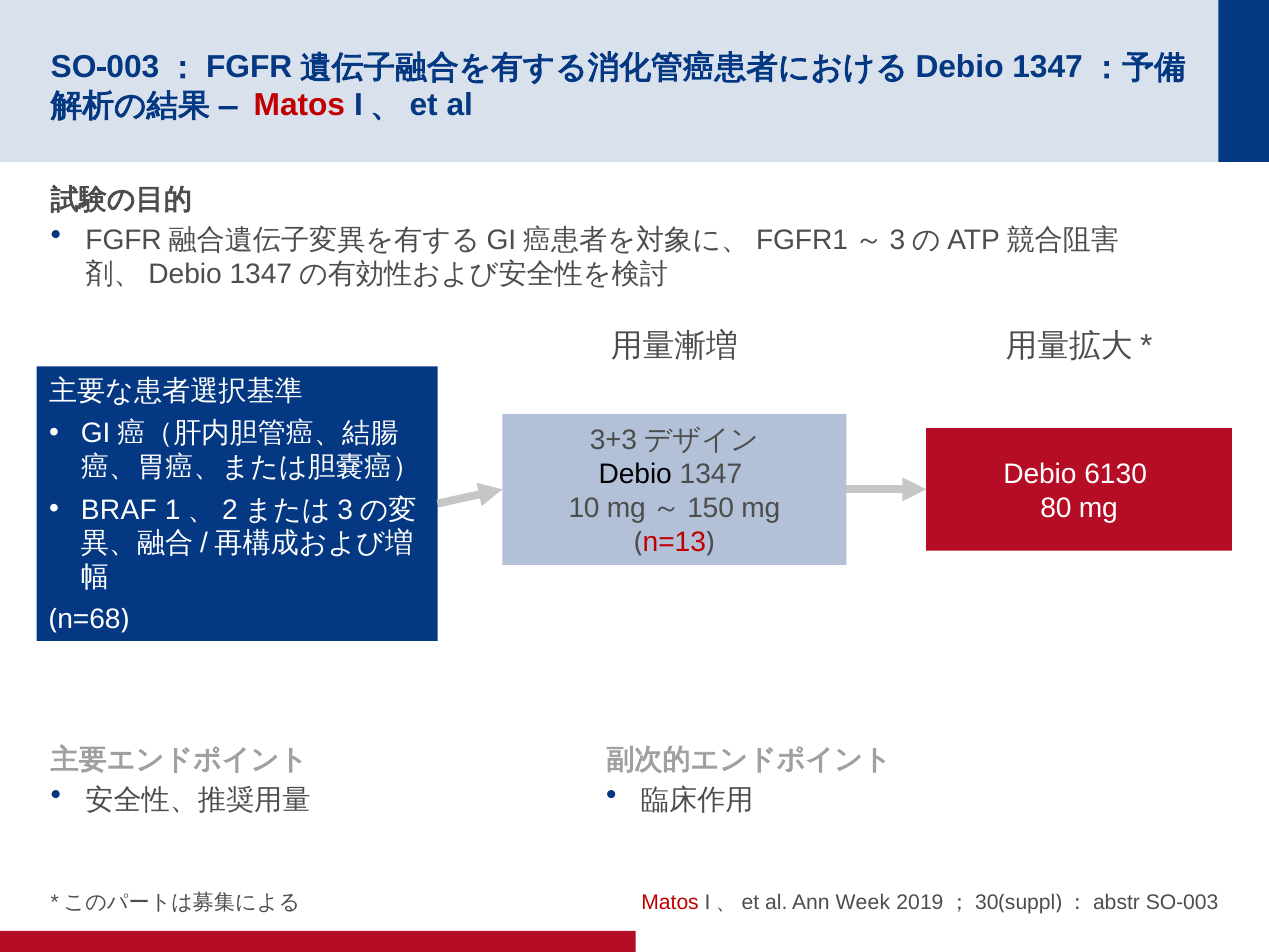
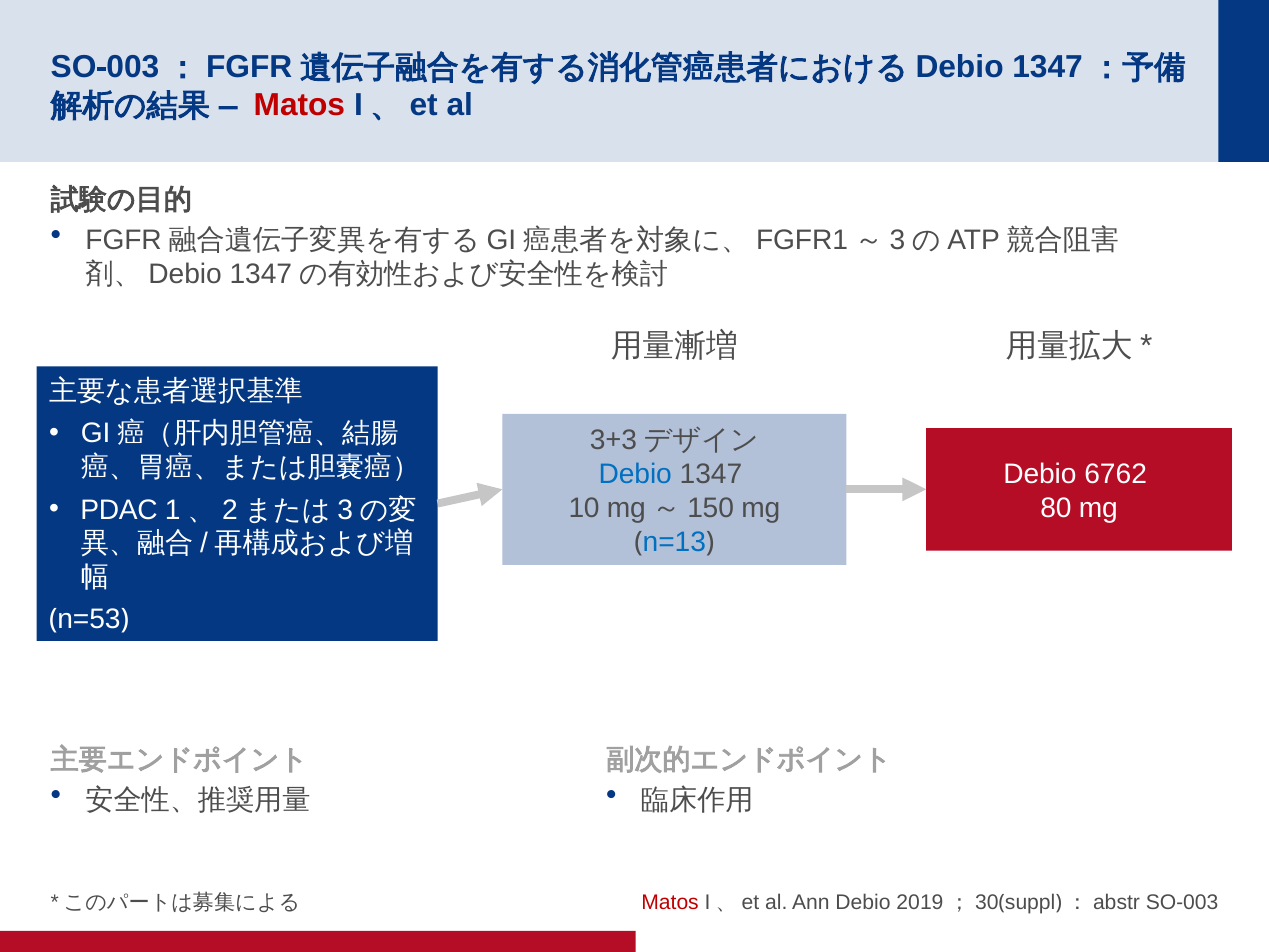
Debio at (635, 474) colour: black -> blue
6130: 6130 -> 6762
BRAF: BRAF -> PDAC
n=13 colour: red -> blue
n=68: n=68 -> n=53
Ann Week: Week -> Debio
